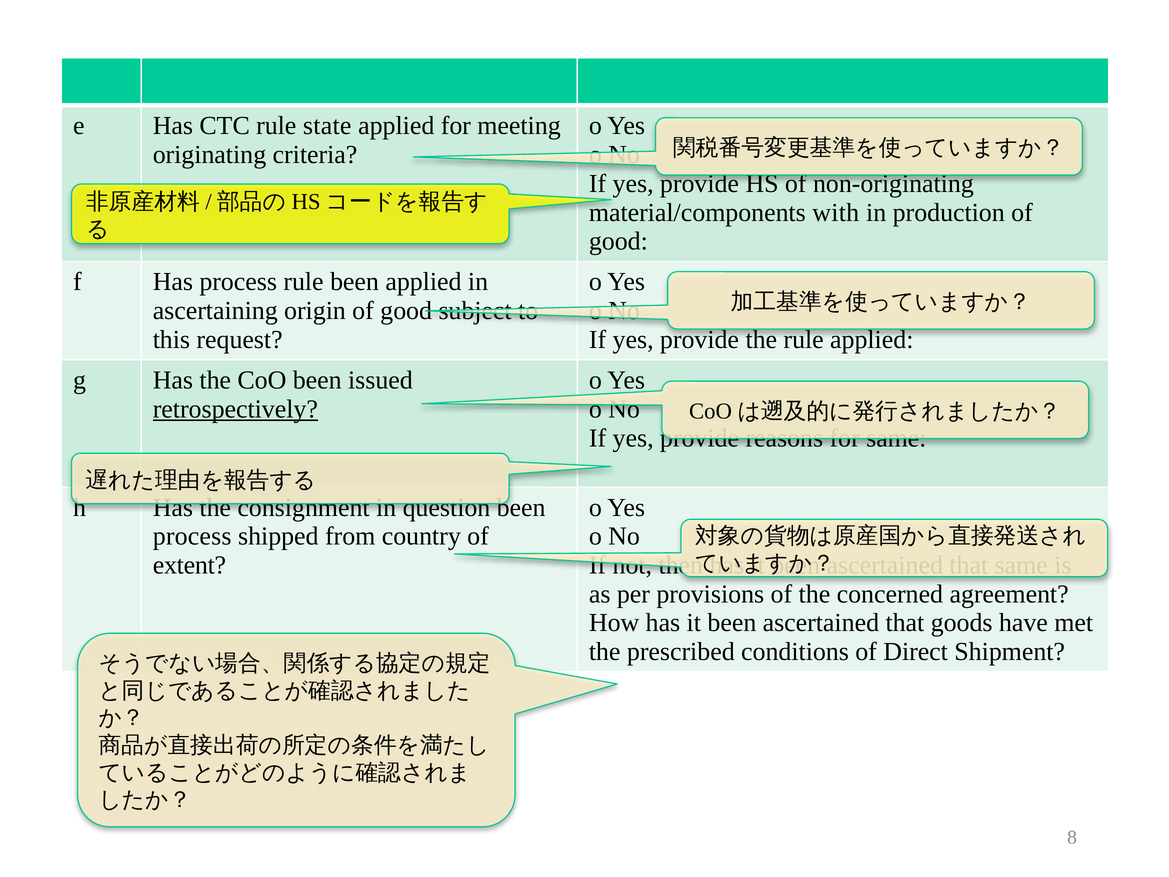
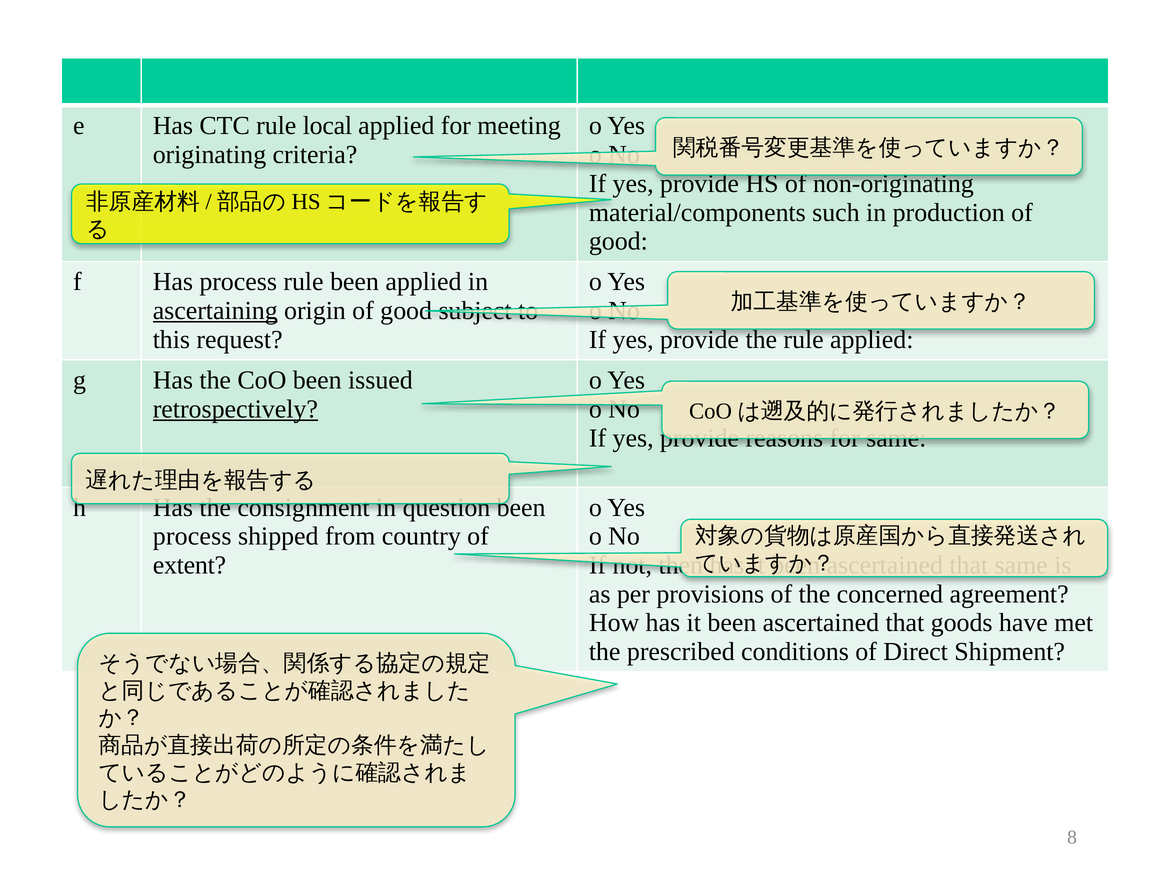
state: state -> local
with: with -> such
ascertaining underline: none -> present
